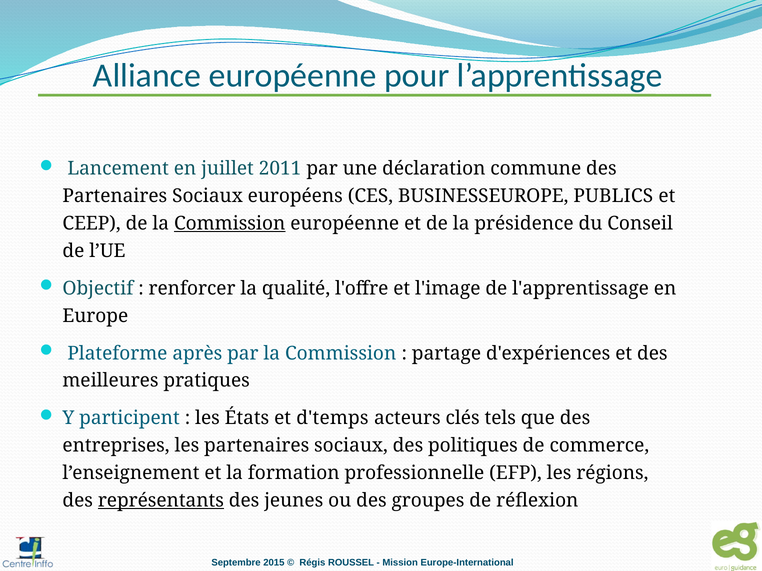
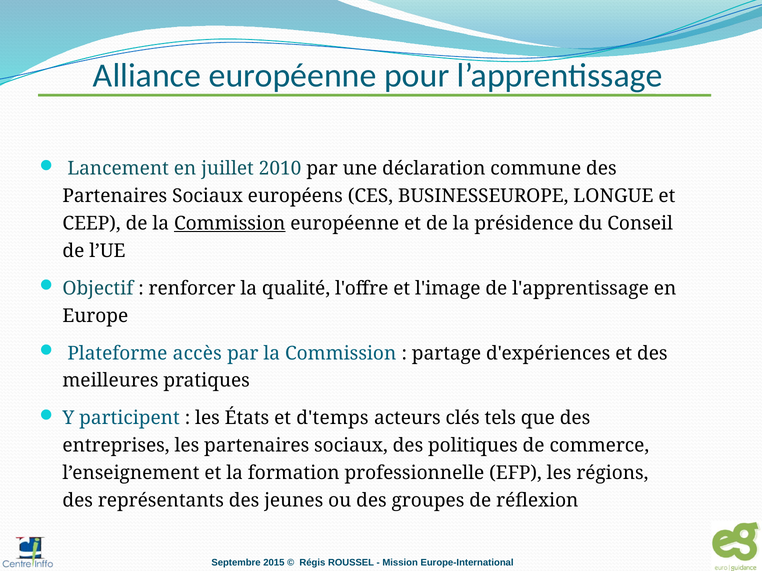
2011: 2011 -> 2010
PUBLICS: PUBLICS -> LONGUE
après: après -> accès
représentants underline: present -> none
